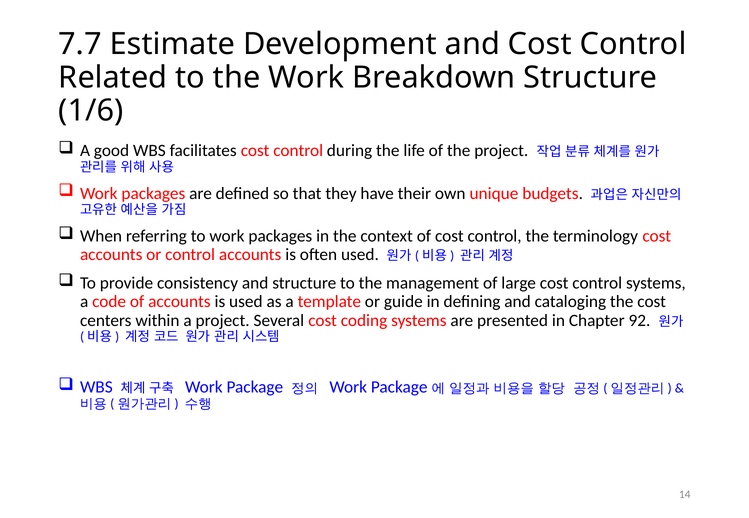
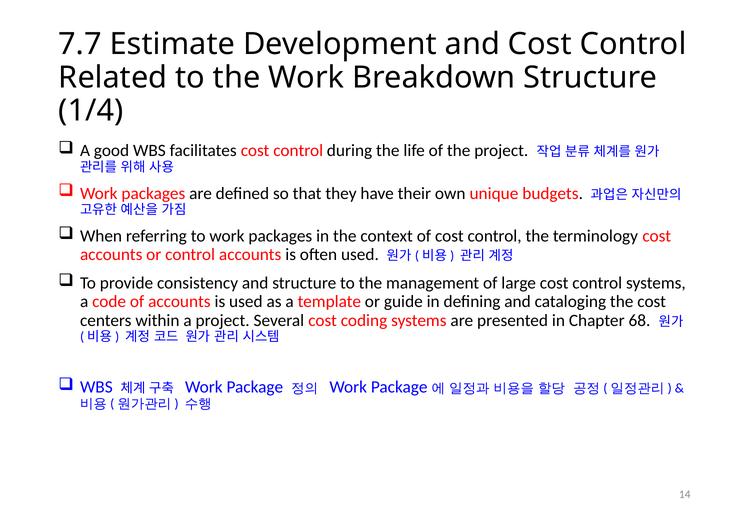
1/6: 1/6 -> 1/4
92: 92 -> 68
